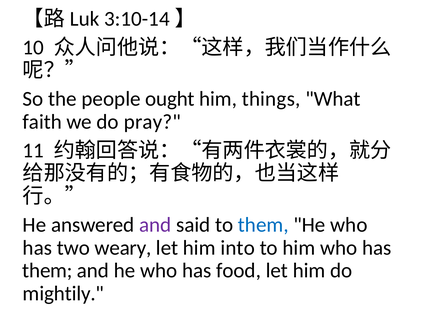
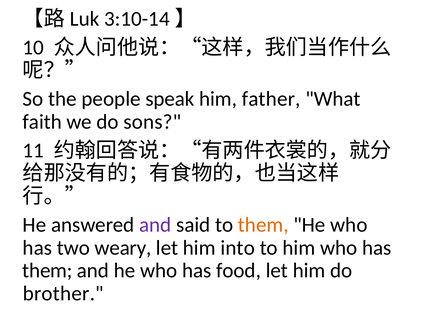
ought: ought -> speak
things: things -> father
pray: pray -> sons
them at (263, 225) colour: blue -> orange
mightily: mightily -> brother
